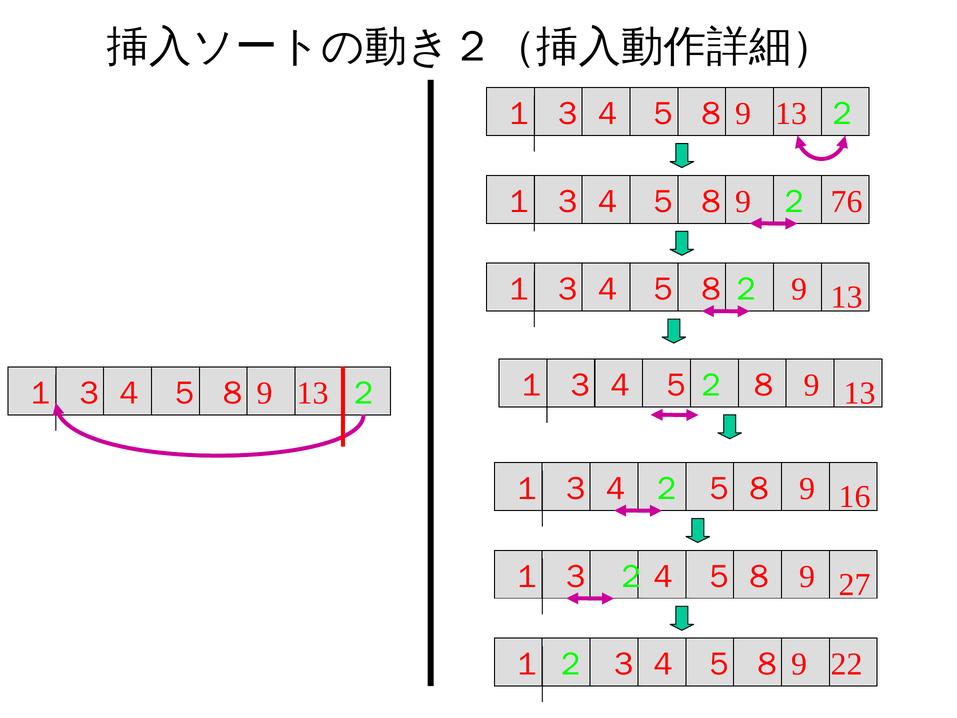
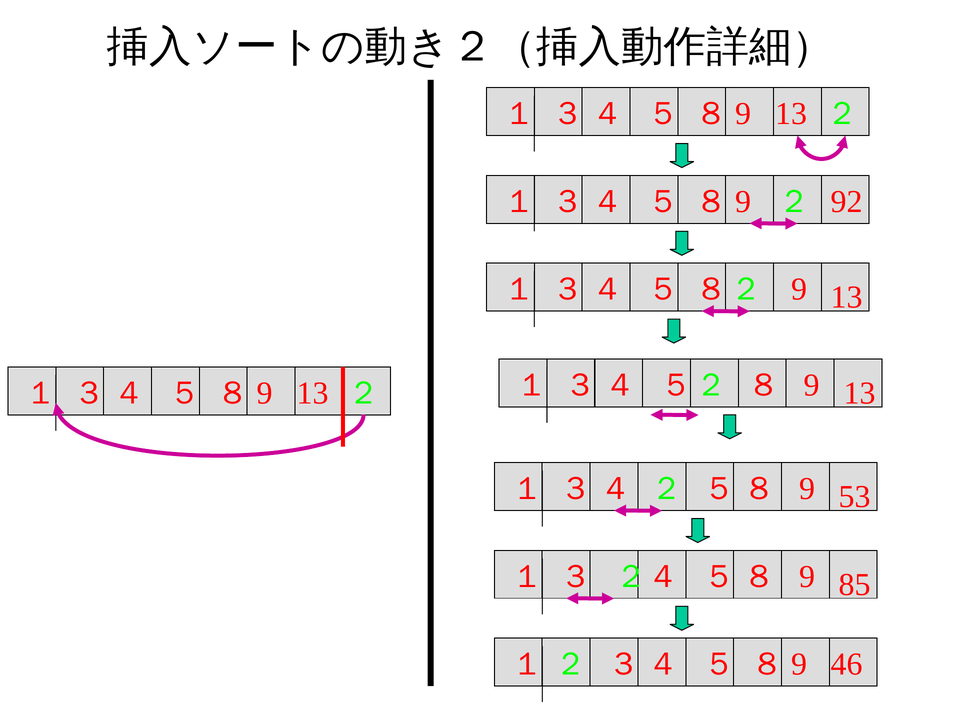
76: 76 -> 92
16: 16 -> 53
27: 27 -> 85
22: 22 -> 46
